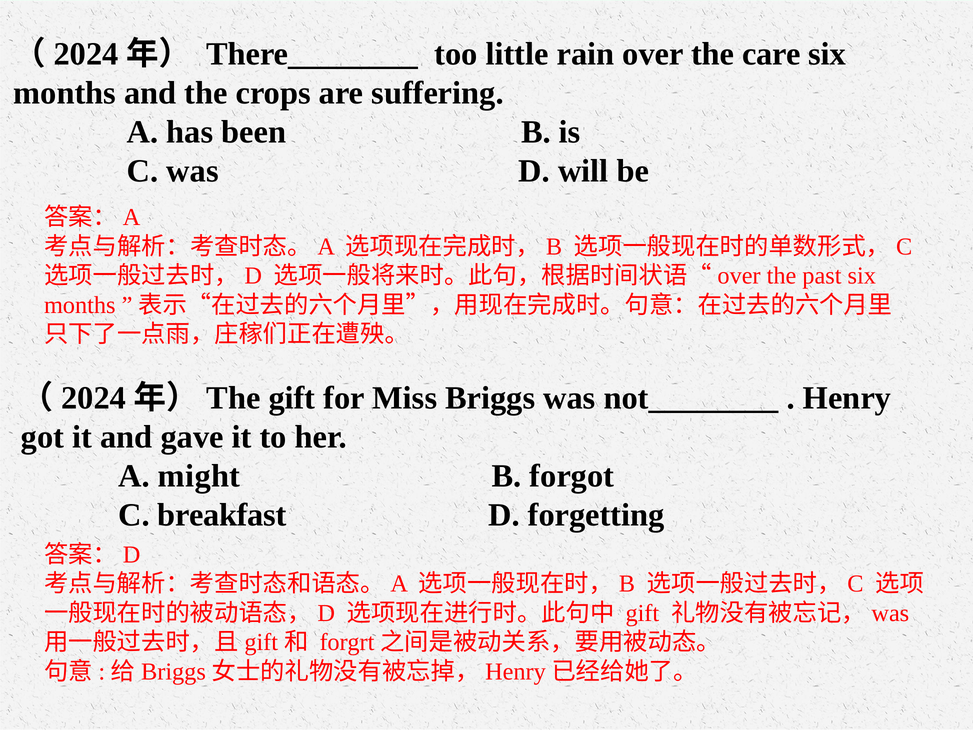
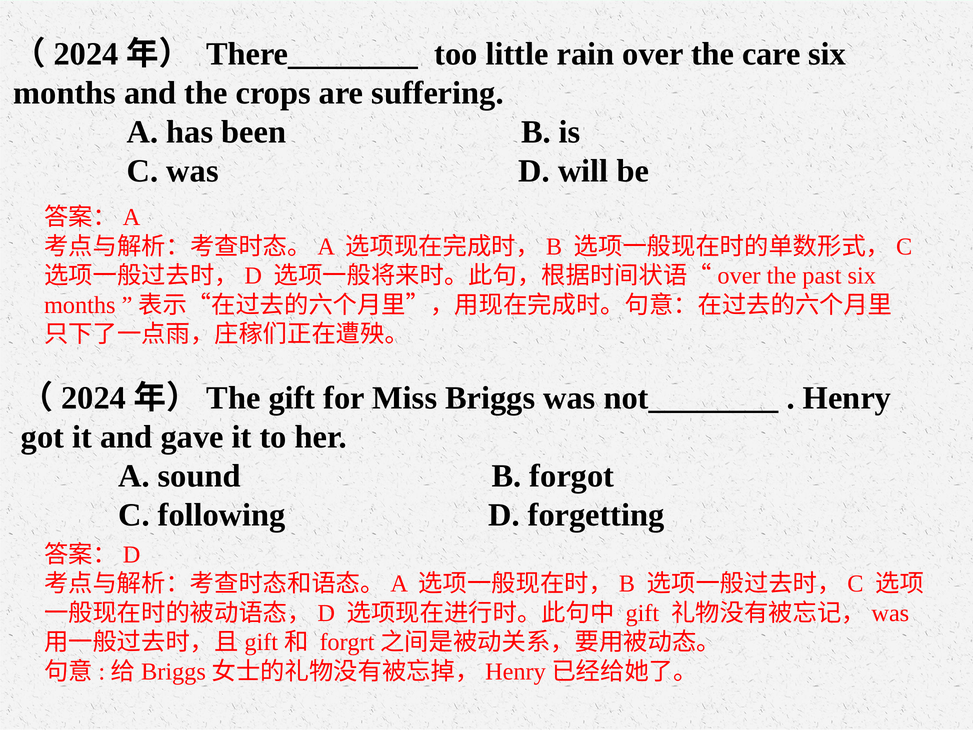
might: might -> sound
breakfast: breakfast -> following
